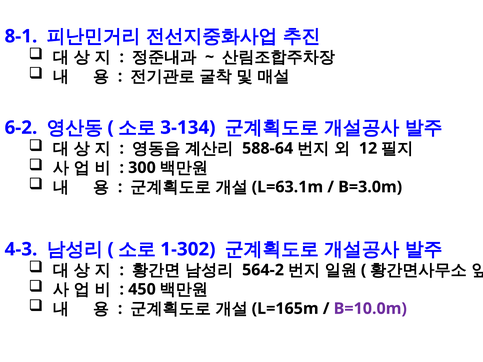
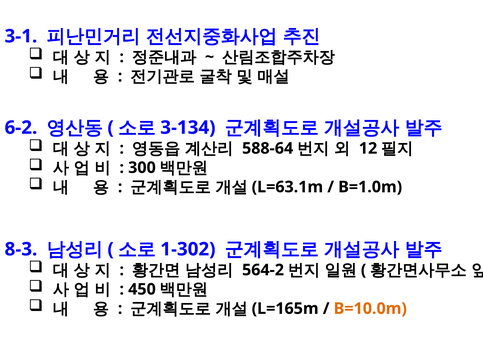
8-1: 8-1 -> 3-1
B=3.0m: B=3.0m -> B=1.0m
4-3: 4-3 -> 8-3
B=10.0m colour: purple -> orange
